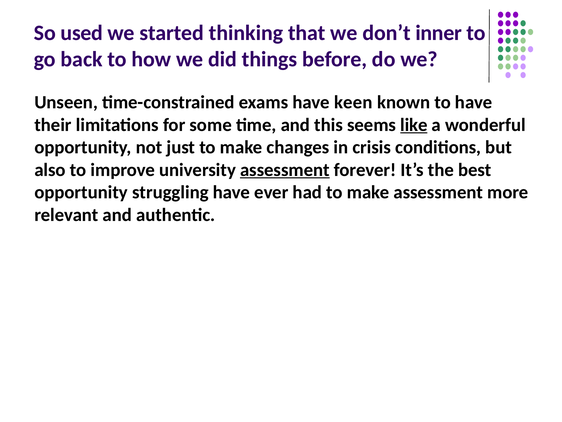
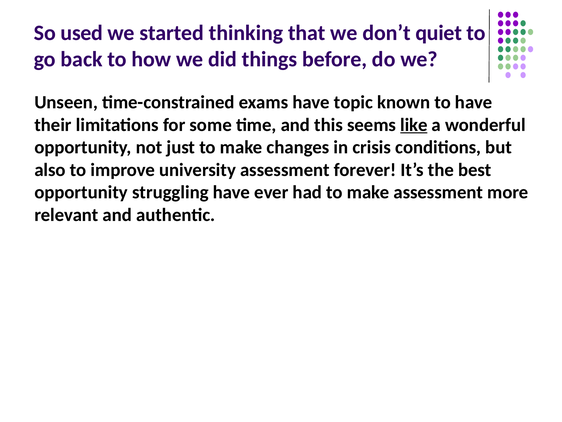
inner: inner -> quiet
keen: keen -> topic
assessment at (285, 170) underline: present -> none
